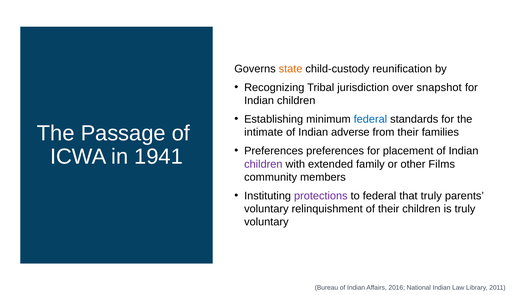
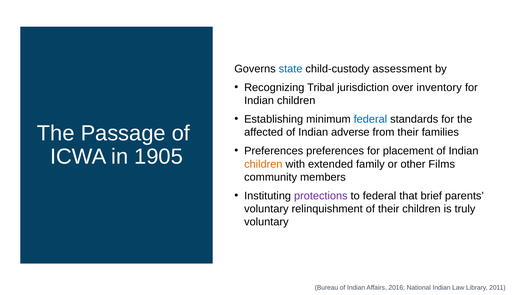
state colour: orange -> blue
reunification: reunification -> assessment
snapshot: snapshot -> inventory
intimate: intimate -> affected
1941: 1941 -> 1905
children at (263, 164) colour: purple -> orange
that truly: truly -> brief
